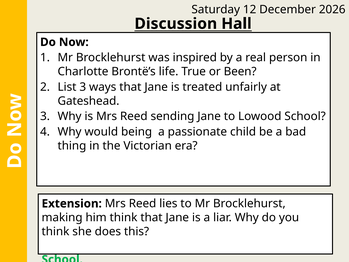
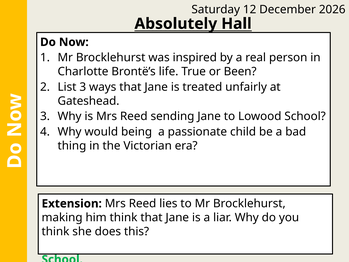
Discussion: Discussion -> Absolutely
